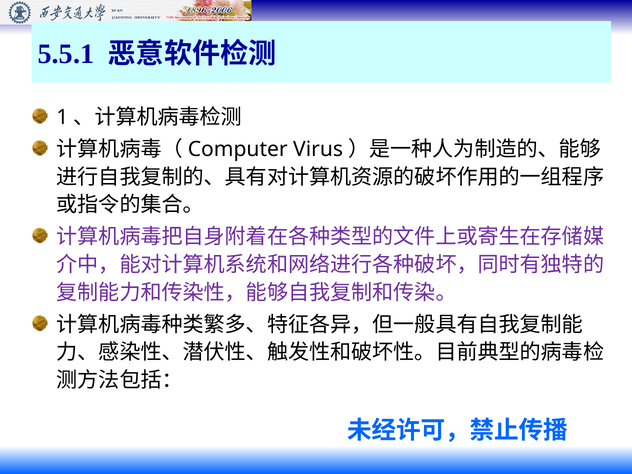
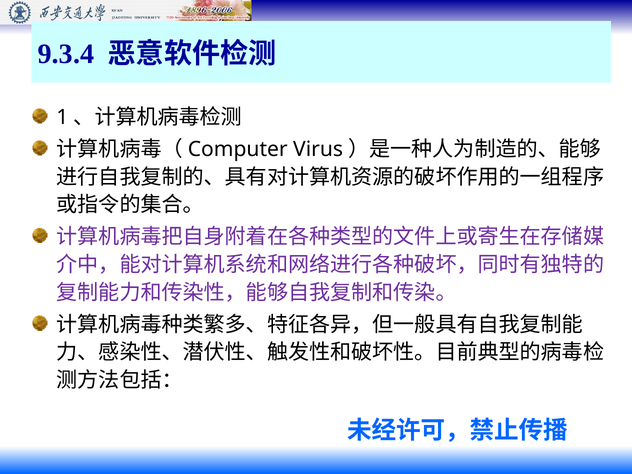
5.5.1: 5.5.1 -> 9.3.4
